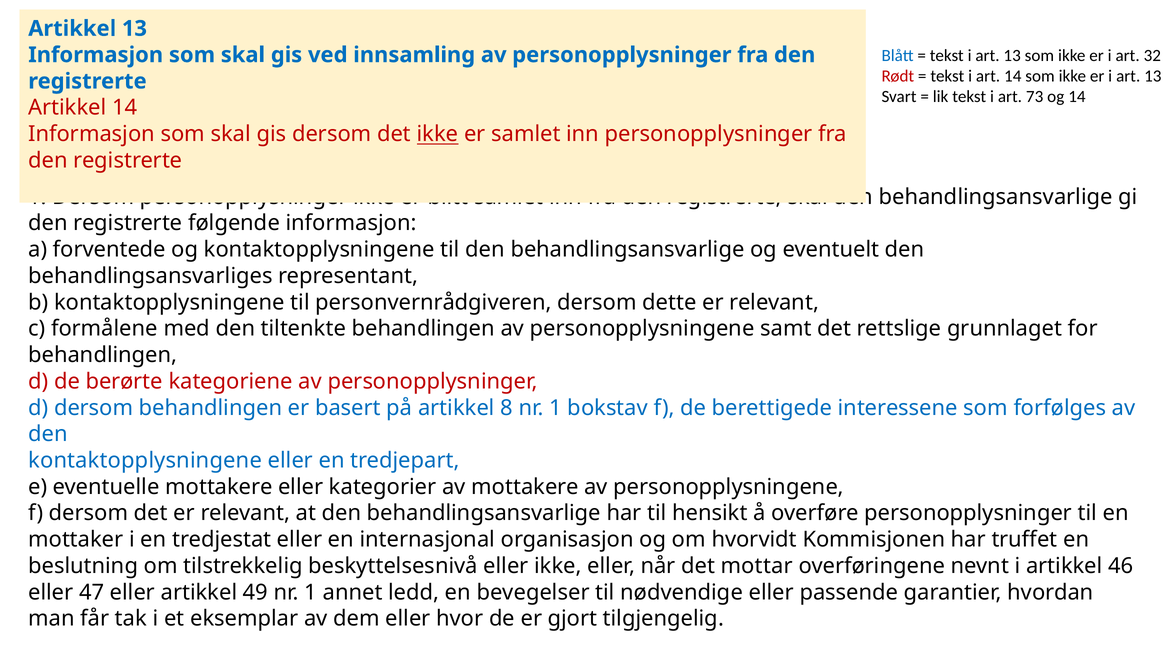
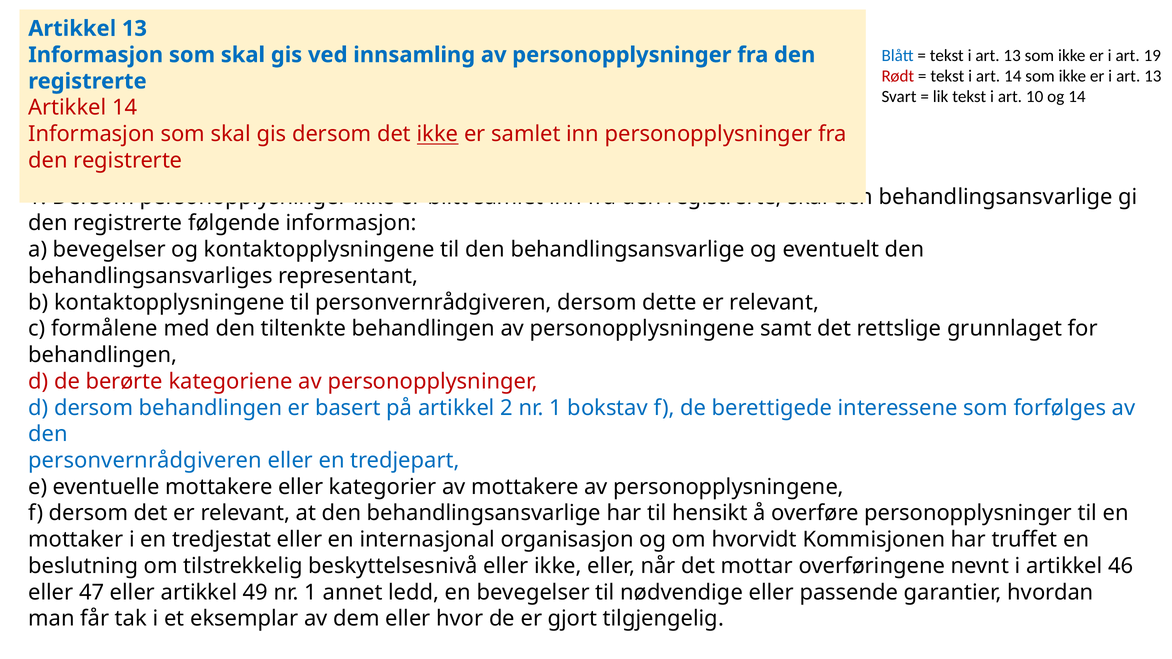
32: 32 -> 19
73: 73 -> 10
a forventede: forventede -> bevegelser
8: 8 -> 2
kontaktopplysningene at (145, 461): kontaktopplysningene -> personvernrådgiveren
